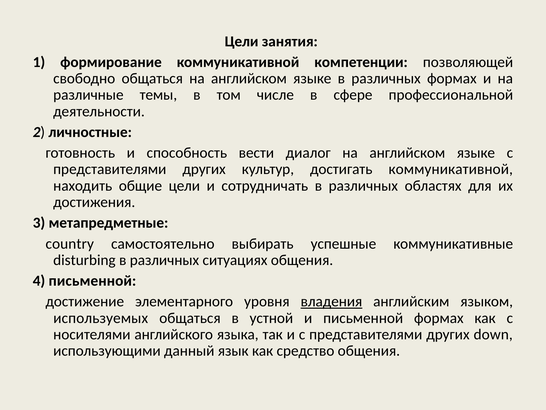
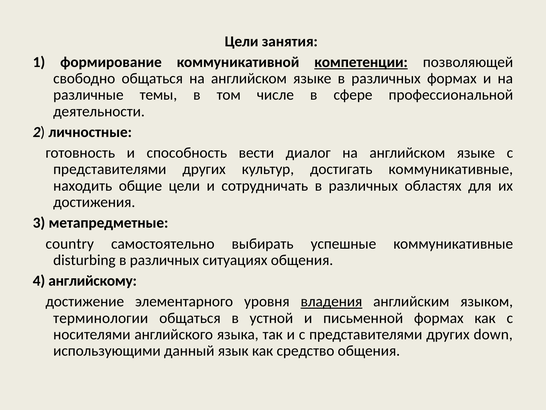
компетенции underline: none -> present
достигать коммуникативной: коммуникативной -> коммуникативные
4 письменной: письменной -> английскому
используемых: используемых -> терминологии
